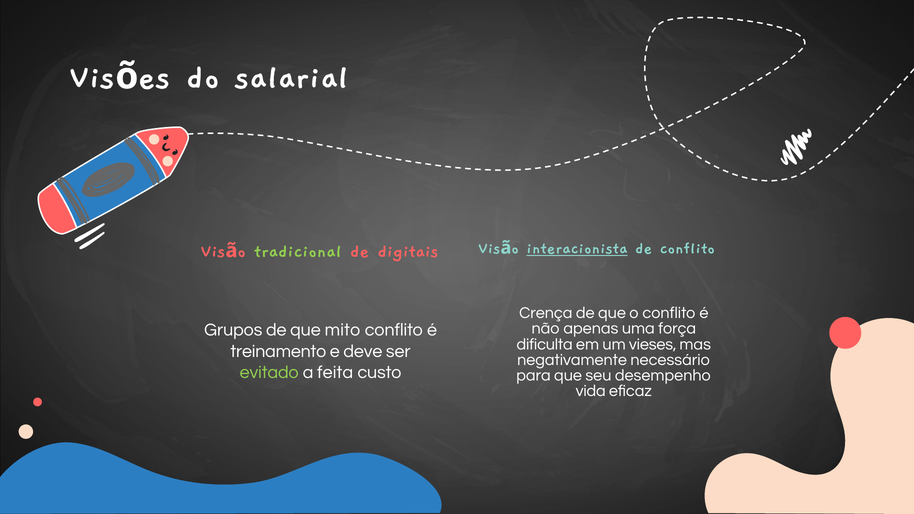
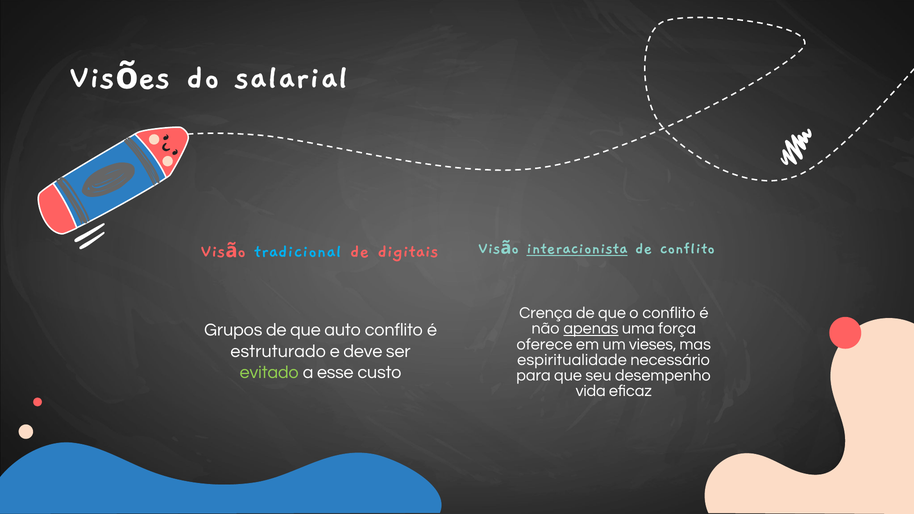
tradicional colour: light green -> light blue
apenas underline: none -> present
mito: mito -> auto
dificulta: dificulta -> oferece
treinamento: treinamento -> estruturado
negativamente: negativamente -> espiritualidade
feita: feita -> esse
